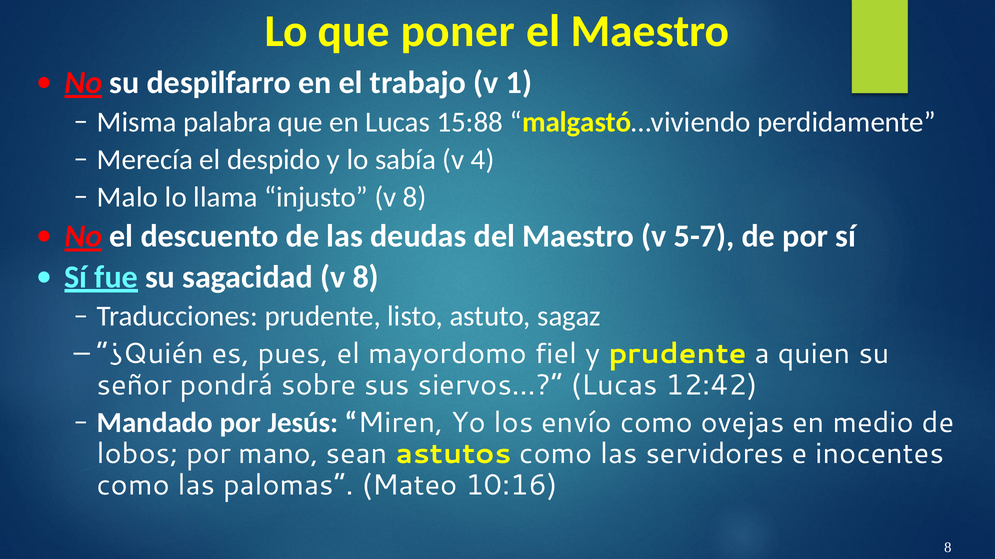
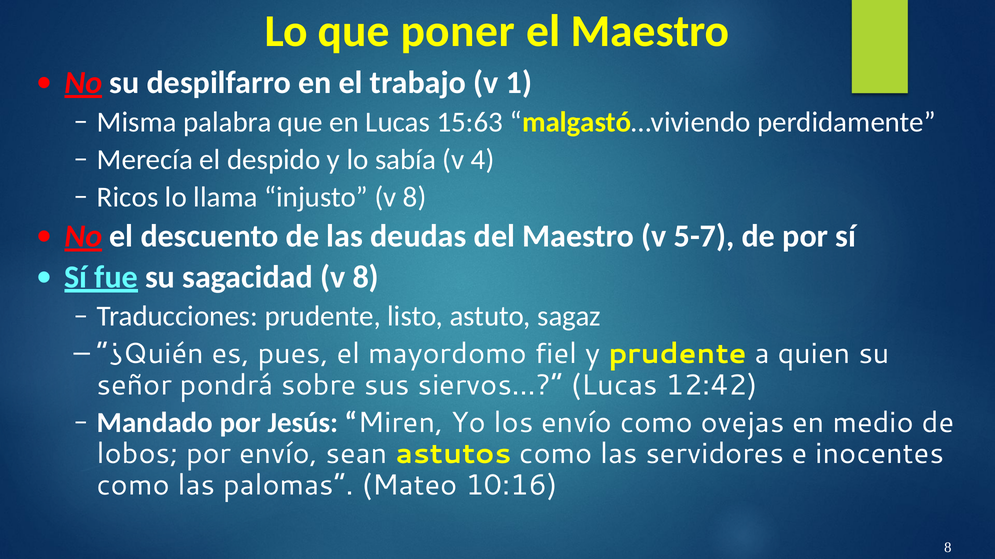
15:88: 15:88 -> 15:63
Malo: Malo -> Ricos
por mano: mano -> envío
